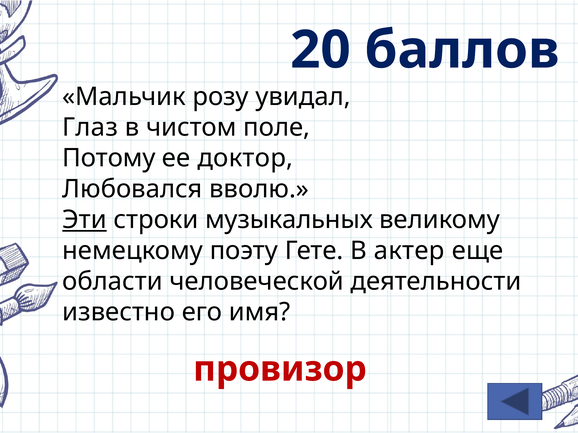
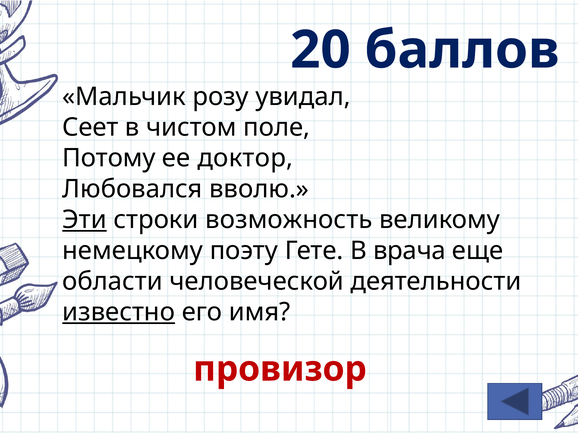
Глаз: Глаз -> Сеет
музыкальных: музыкальных -> возможность
актер: актер -> врача
известно underline: none -> present
